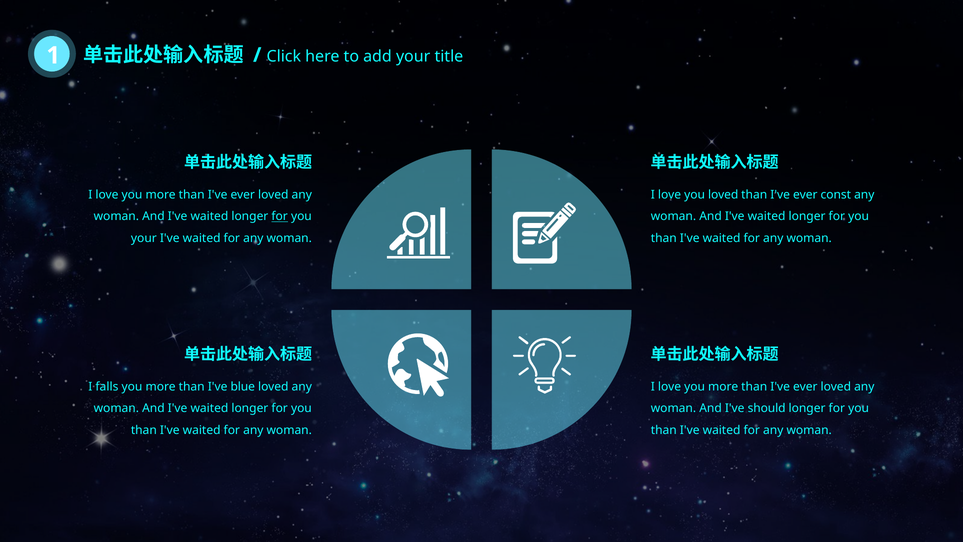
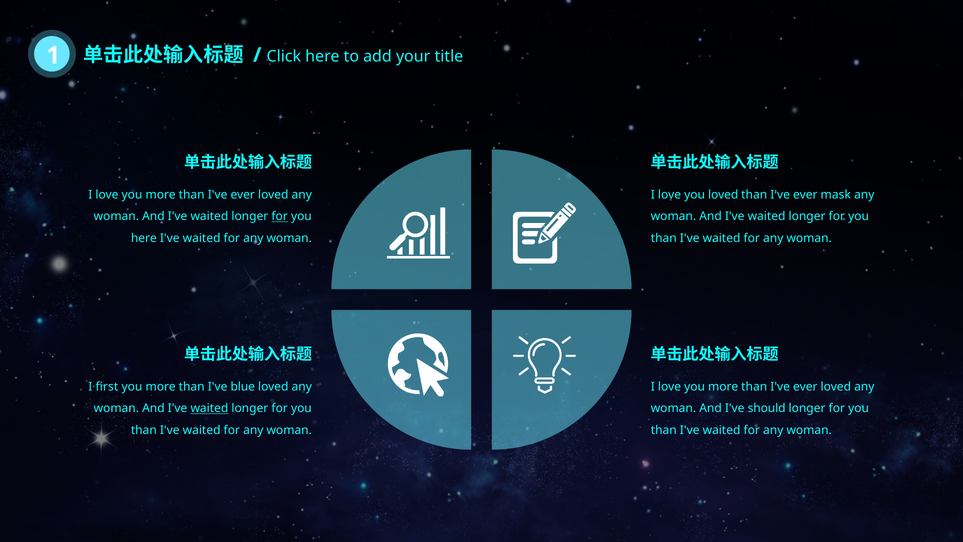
const: const -> mask
your at (144, 238): your -> here
falls: falls -> first
waited at (209, 408) underline: none -> present
